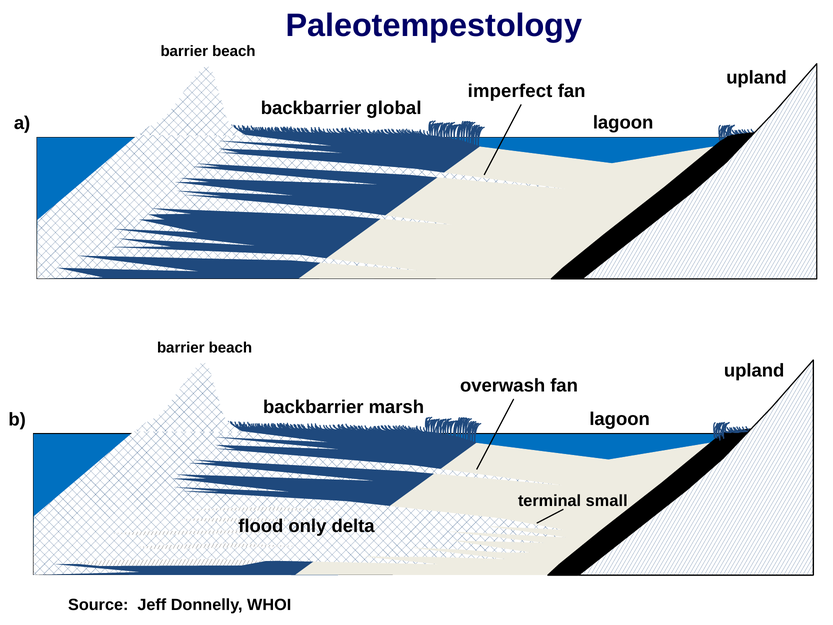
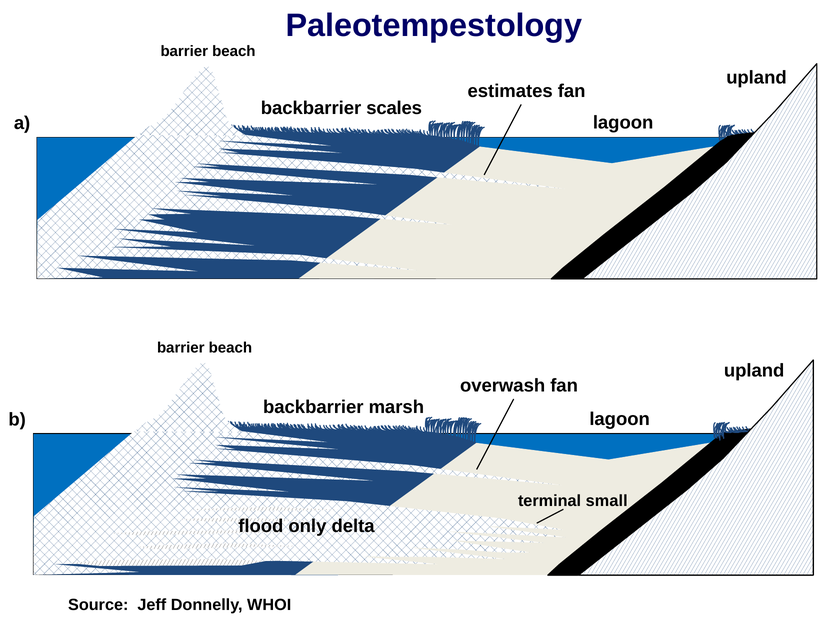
imperfect: imperfect -> estimates
global: global -> scales
